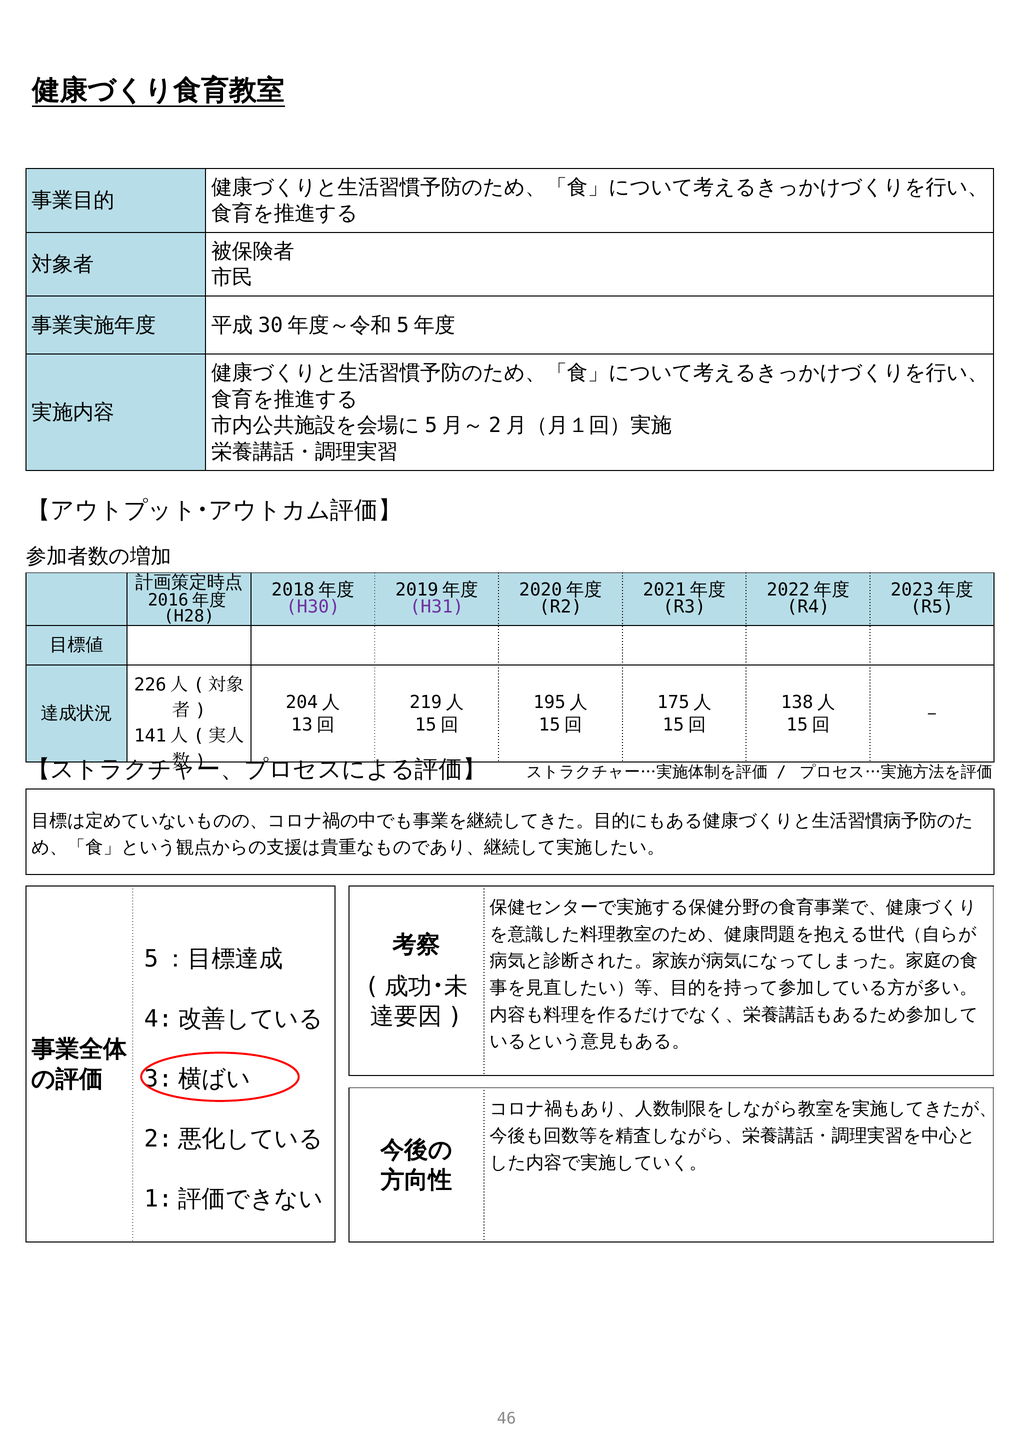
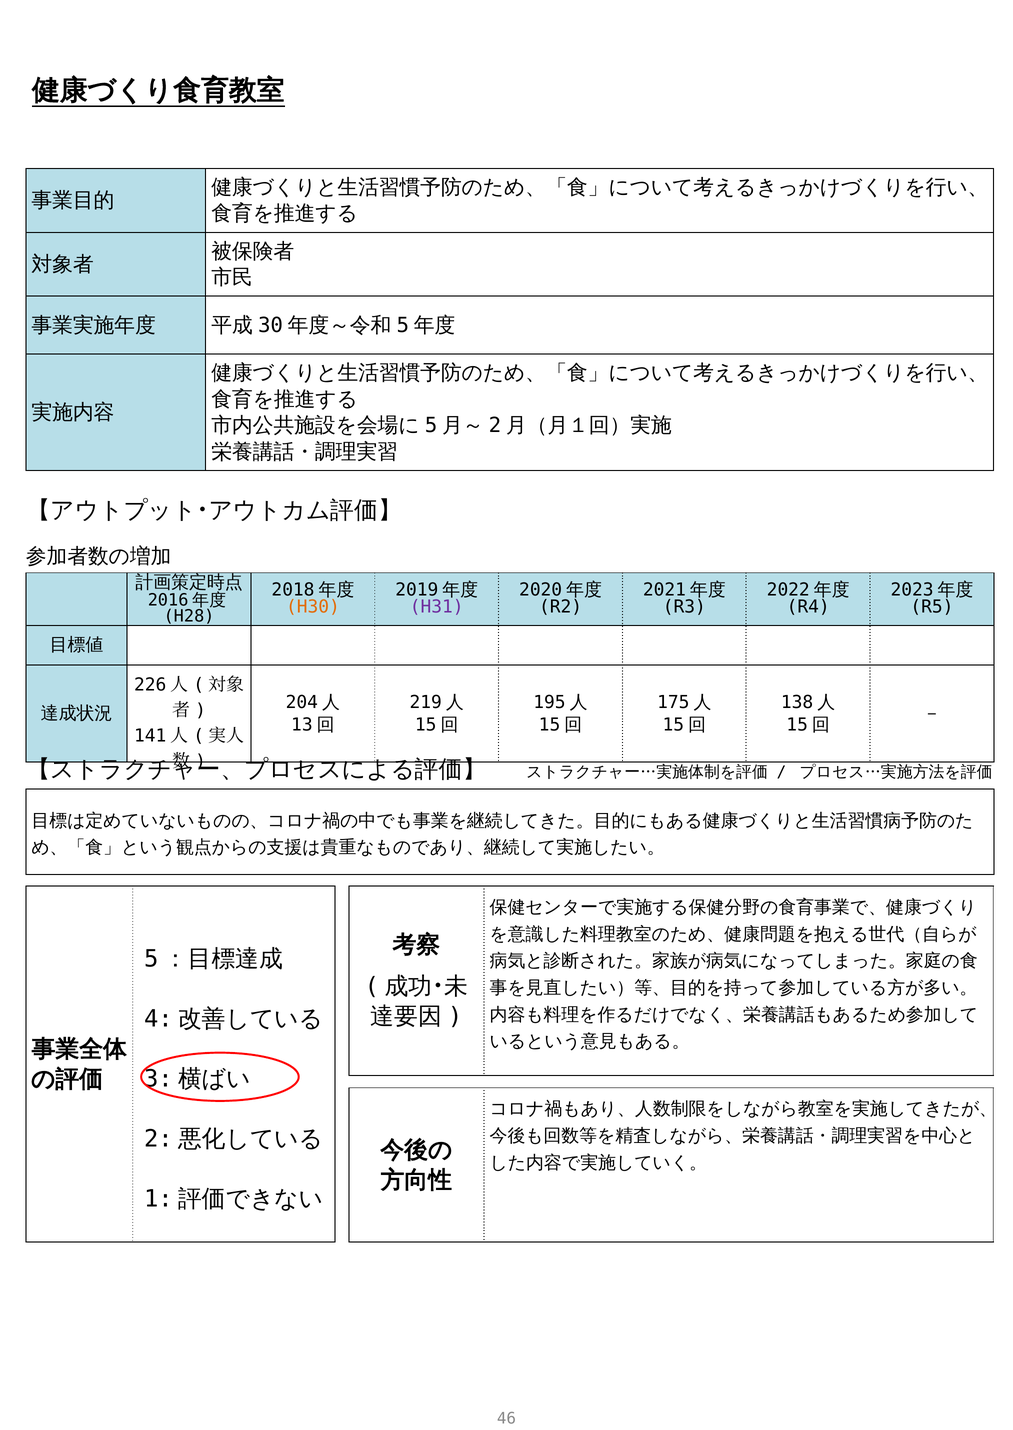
H30 colour: purple -> orange
